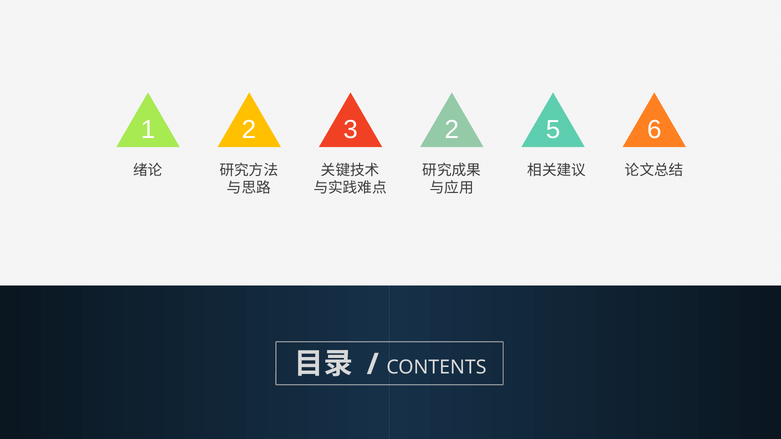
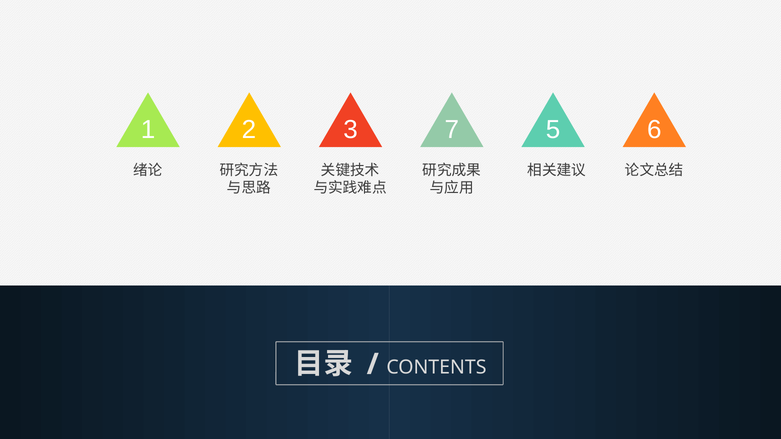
3 2: 2 -> 7
